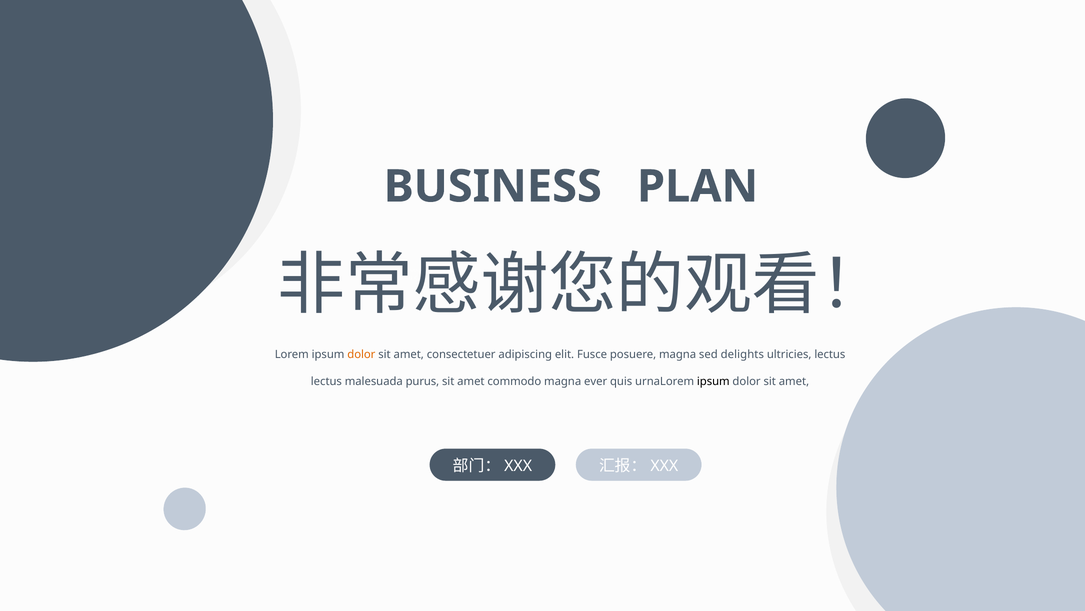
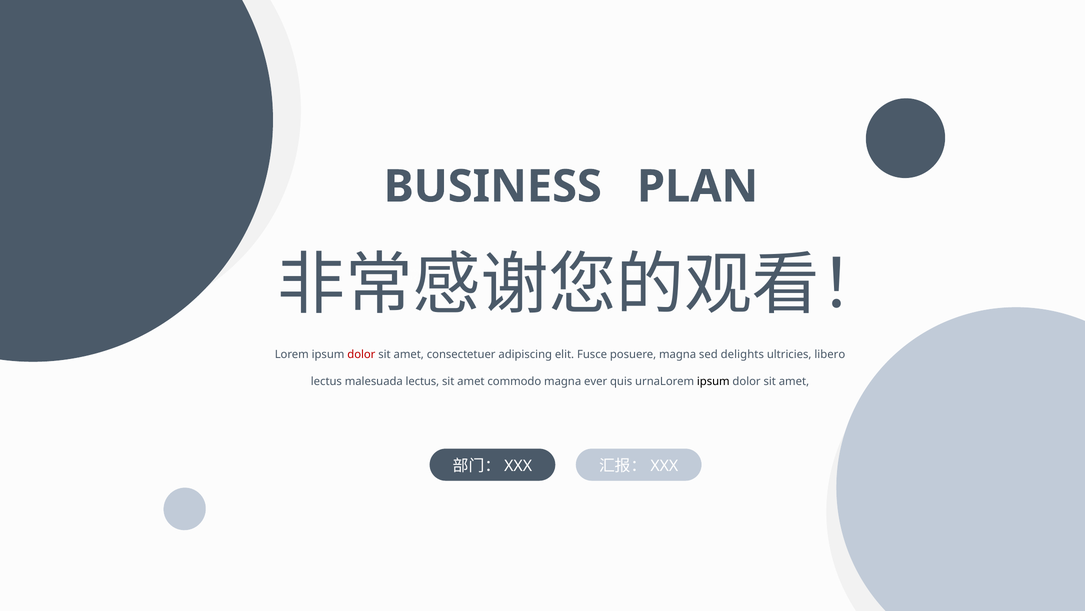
dolor at (361, 354) colour: orange -> red
ultricies lectus: lectus -> libero
malesuada purus: purus -> lectus
